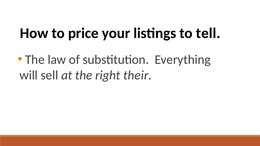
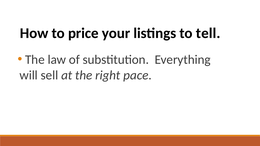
their: their -> pace
